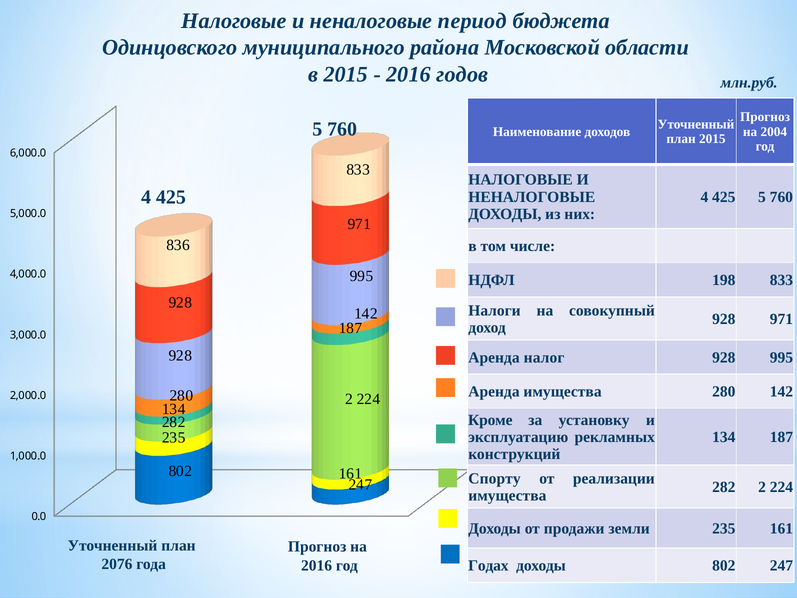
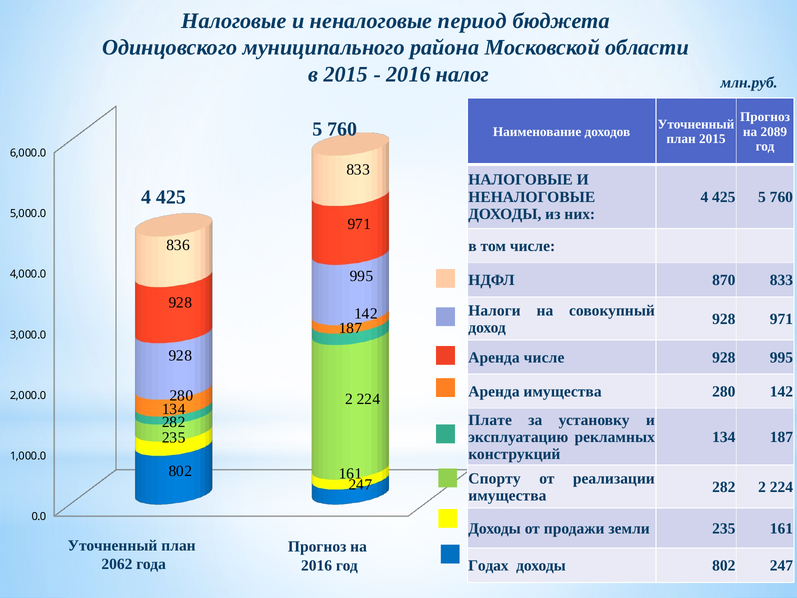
годов: годов -> налог
2004: 2004 -> 2089
198: 198 -> 870
Аренда налог: налог -> числе
Кроме: Кроме -> Плате
2076: 2076 -> 2062
